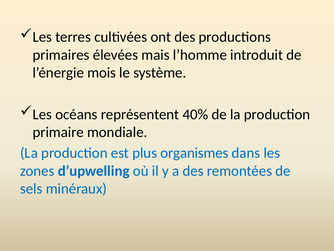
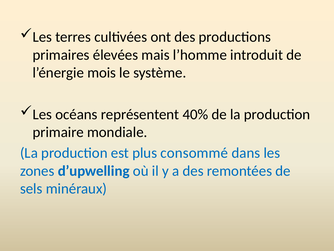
organismes: organismes -> consommé
